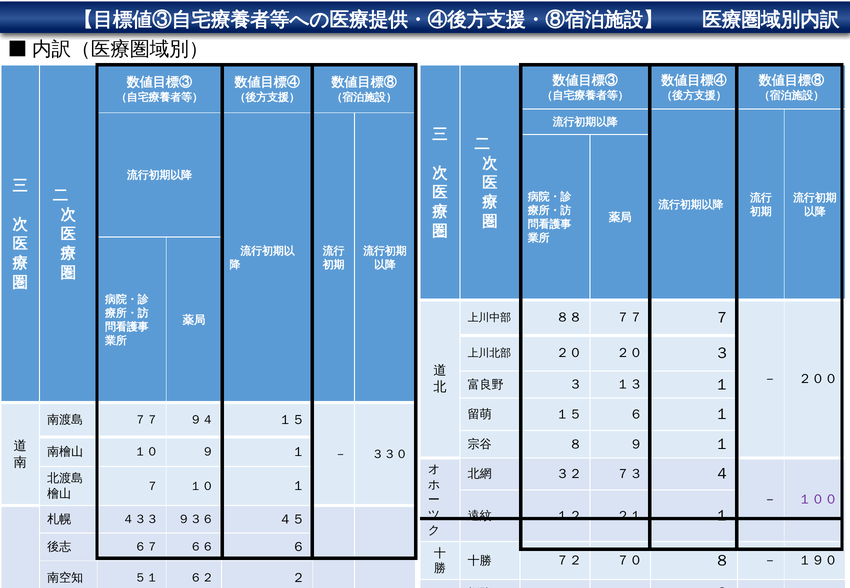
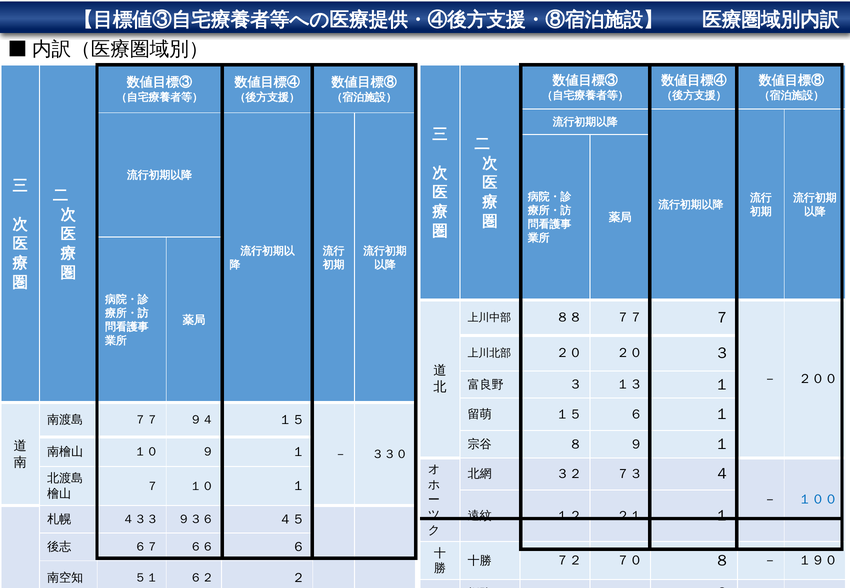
１００ colour: purple -> blue
